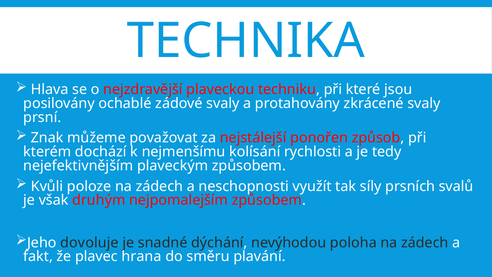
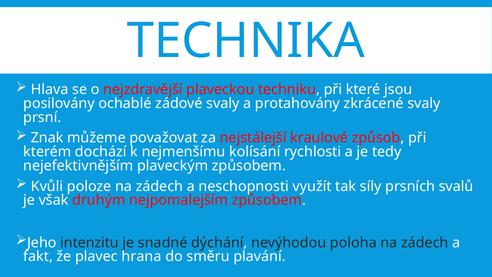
ponořen: ponořen -> kraulové
dovoluje: dovoluje -> intenzitu
